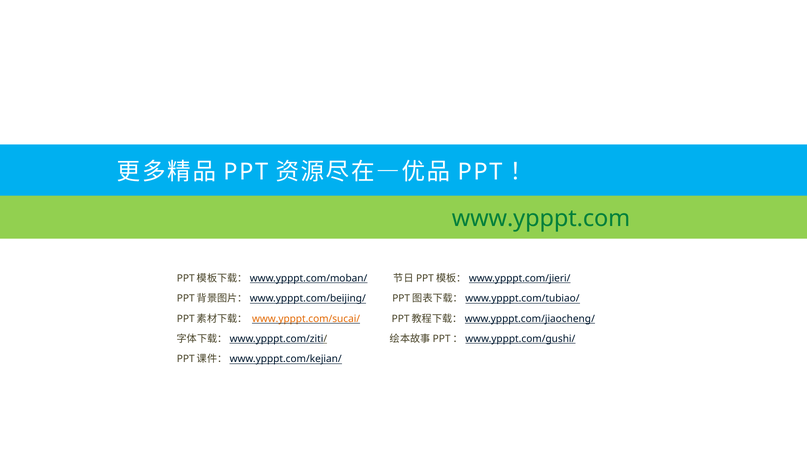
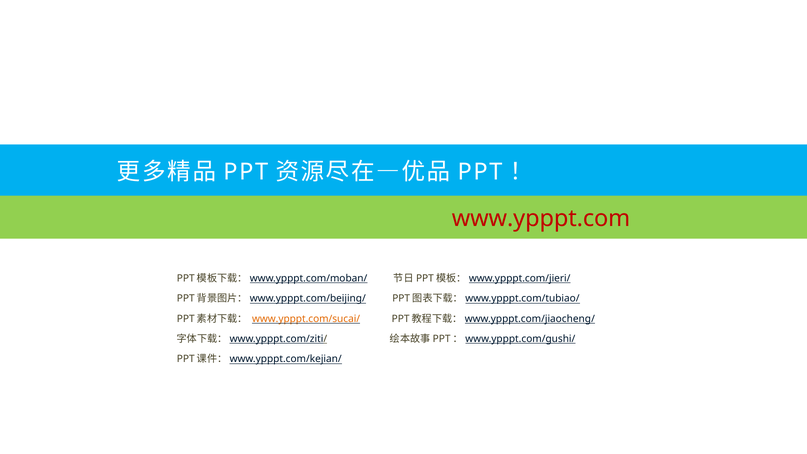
www.ypppt.com colour: green -> red
